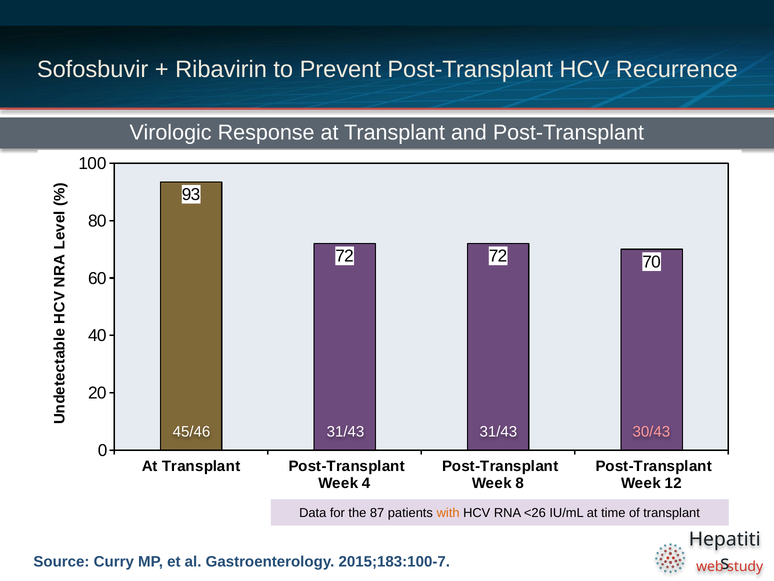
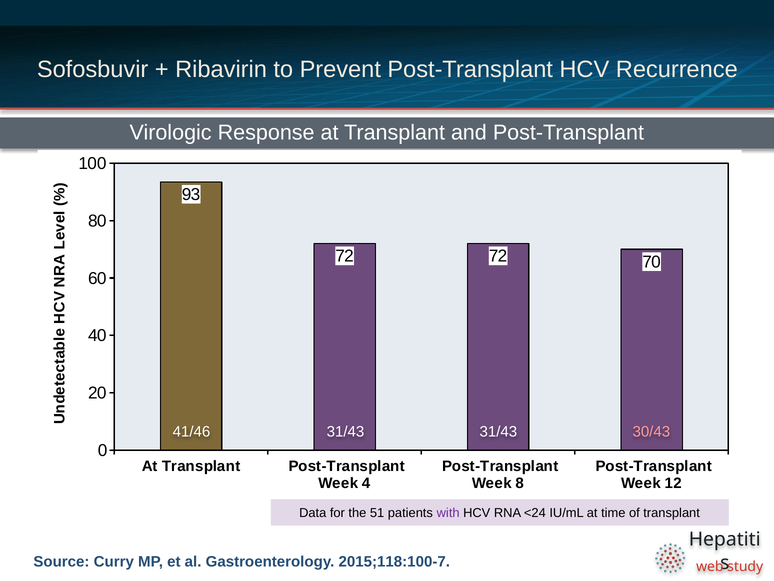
45/46: 45/46 -> 41/46
87: 87 -> 51
with colour: orange -> purple
<26: <26 -> <24
2015;183:100-7: 2015;183:100-7 -> 2015;118:100-7
